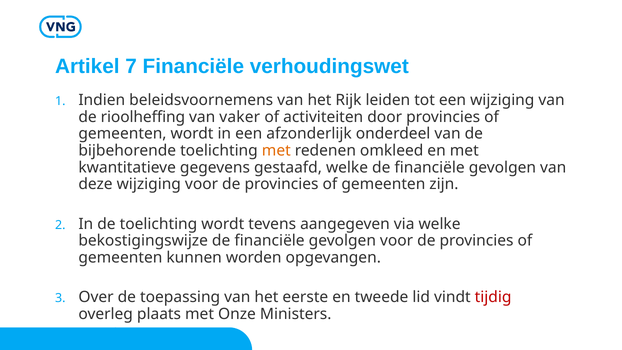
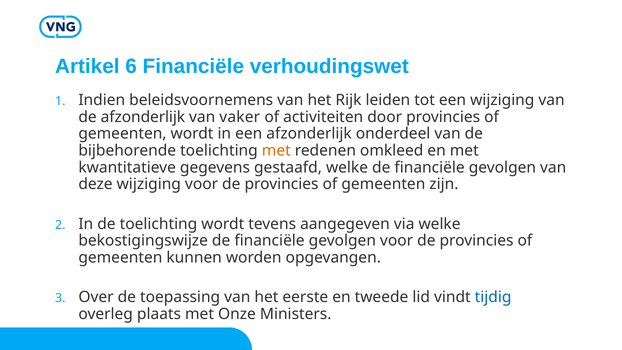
7: 7 -> 6
de rioolheffing: rioolheffing -> afzonderlijk
tijdig colour: red -> blue
